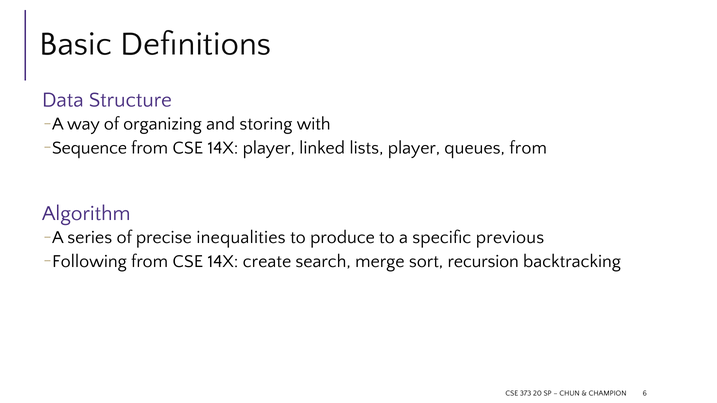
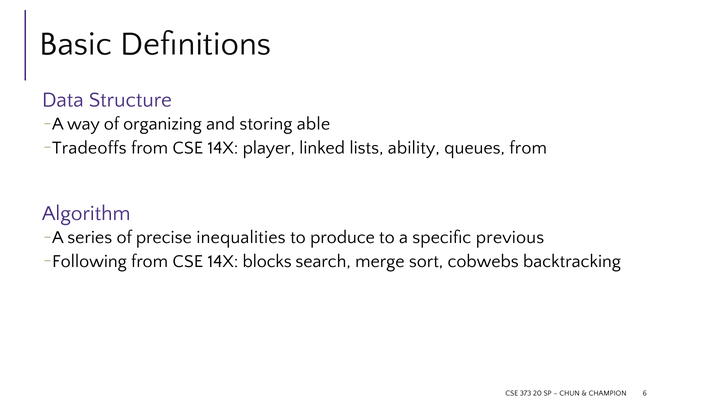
with: with -> able
Sequence: Sequence -> Tradeoffs
lists player: player -> ability
create: create -> blocks
recursion: recursion -> cobwebs
